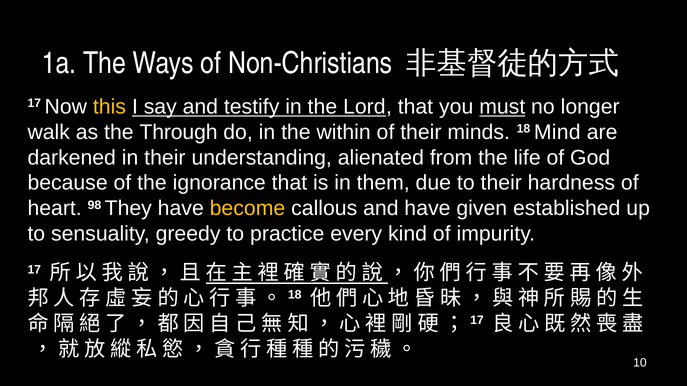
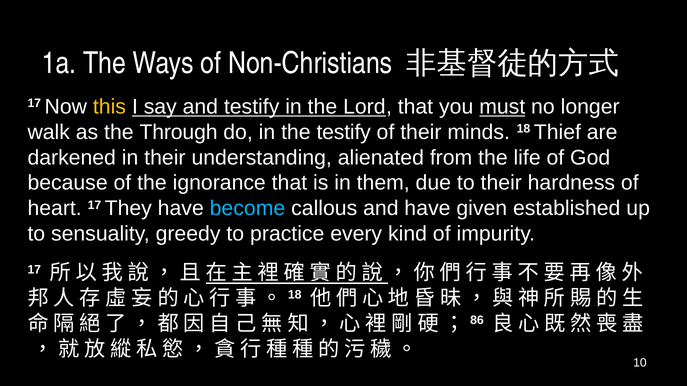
the within: within -> testify
Mind: Mind -> Thief
heart 98: 98 -> 17
become colour: yellow -> light blue
17 at (477, 321): 17 -> 86
